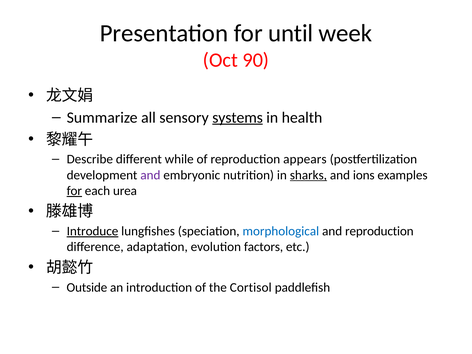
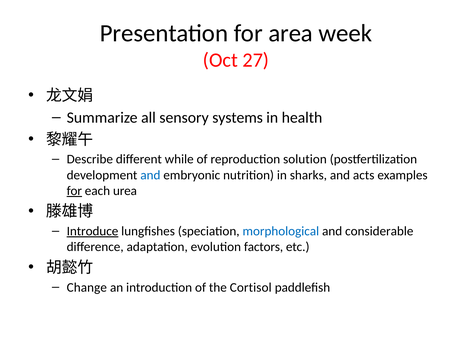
until: until -> area
90: 90 -> 27
systems underline: present -> none
appears: appears -> solution
and at (150, 175) colour: purple -> blue
sharks underline: present -> none
ions: ions -> acts
and reproduction: reproduction -> considerable
Outside: Outside -> Change
